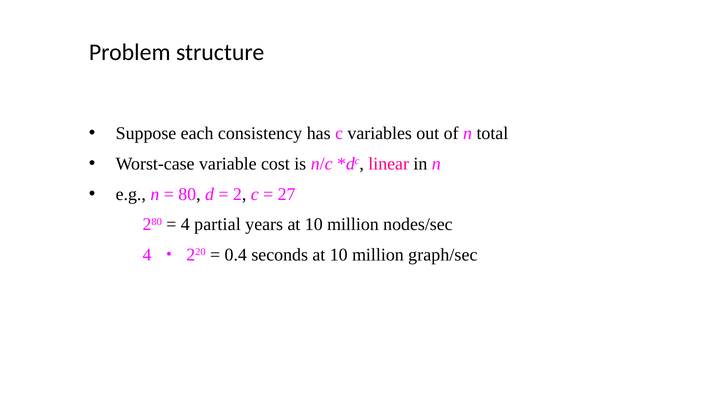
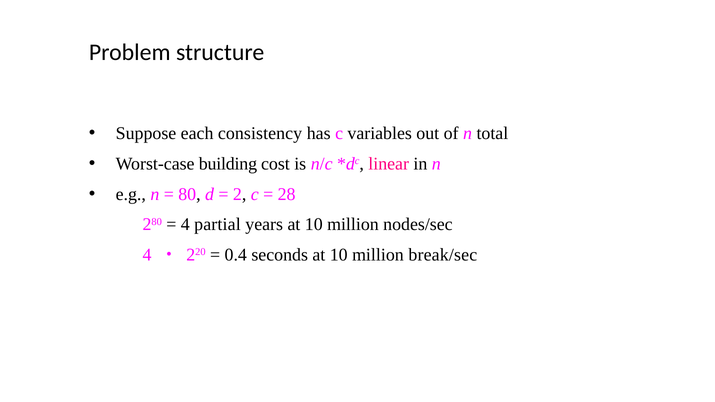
variable: variable -> building
27: 27 -> 28
graph/sec: graph/sec -> break/sec
